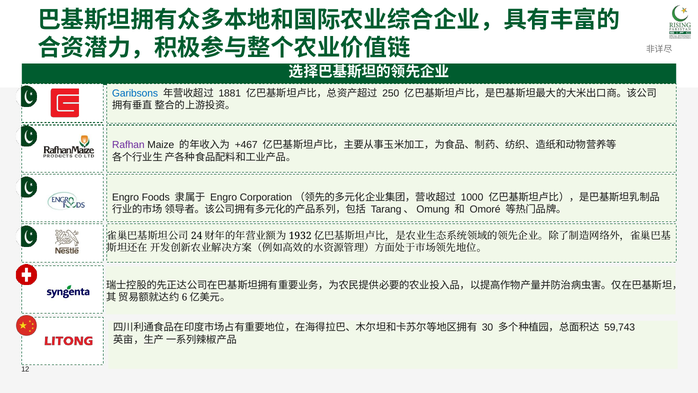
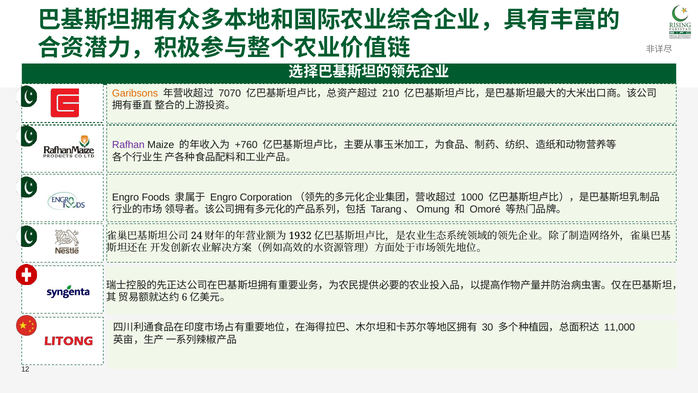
Garibsons colour: blue -> orange
1881: 1881 -> 7070
250: 250 -> 210
+467: +467 -> +760
59,743: 59,743 -> 11,000
